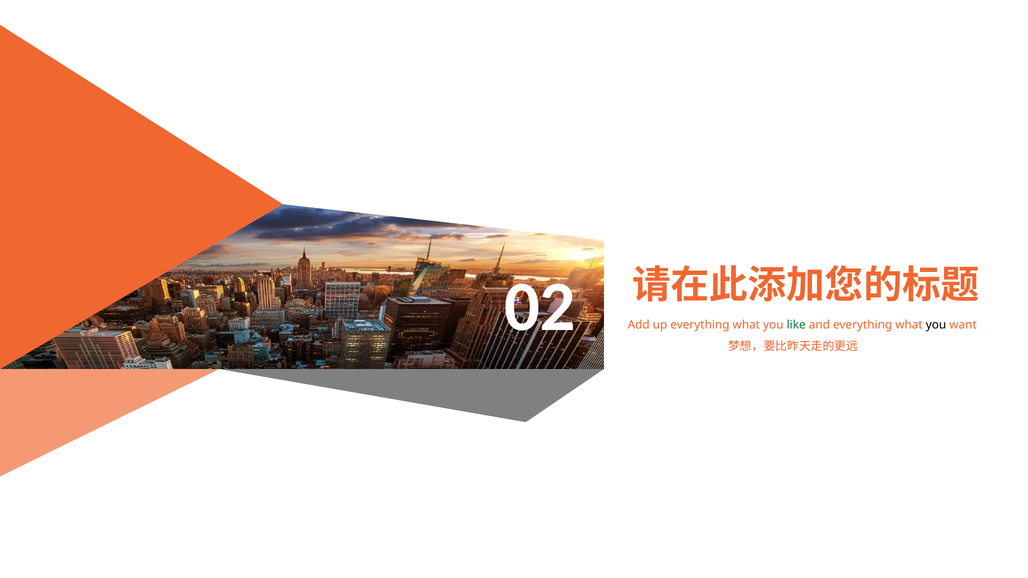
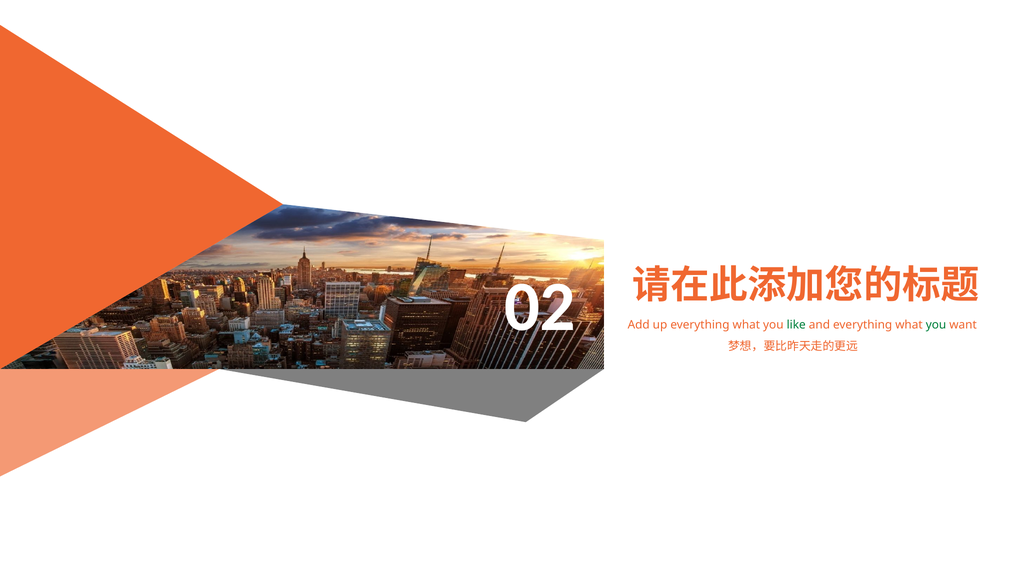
you at (936, 325) colour: black -> green
